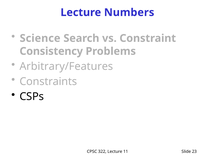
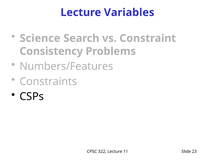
Numbers: Numbers -> Variables
Arbitrary/Features: Arbitrary/Features -> Numbers/Features
